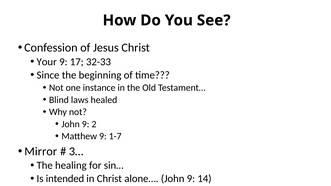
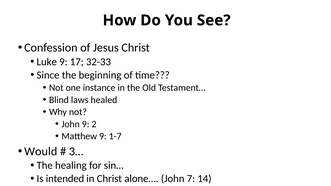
Your: Your -> Luke
Mirror: Mirror -> Would
alone… John 9: 9 -> 7
